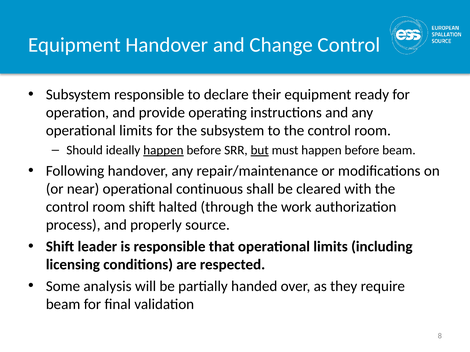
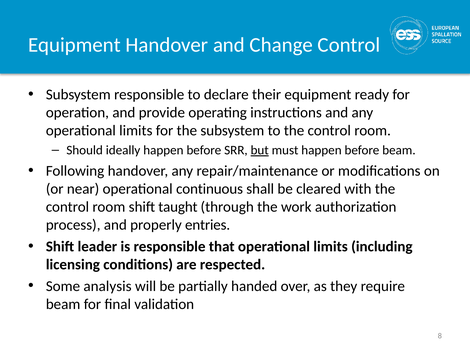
happen at (163, 150) underline: present -> none
halted: halted -> taught
source: source -> entries
